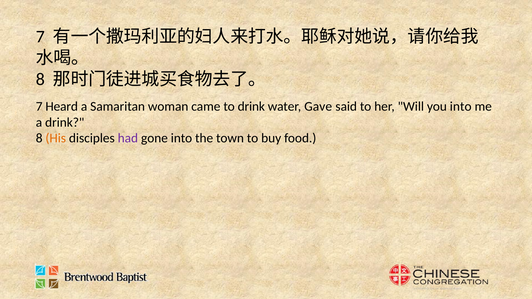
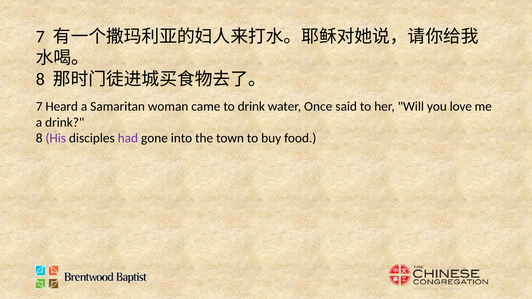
Gave: Gave -> Once
you into: into -> love
His colour: orange -> purple
